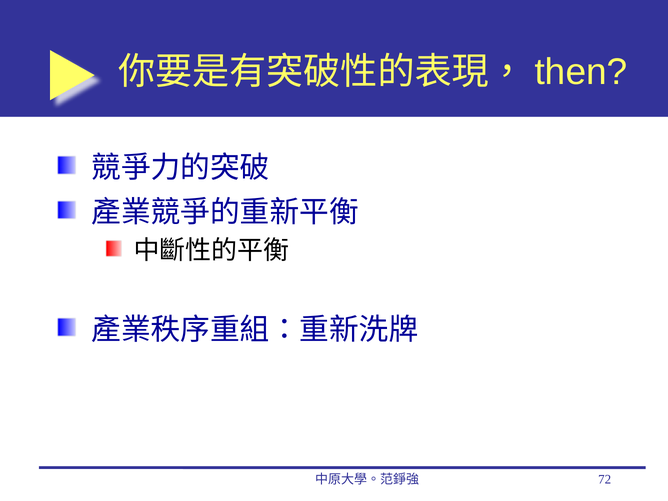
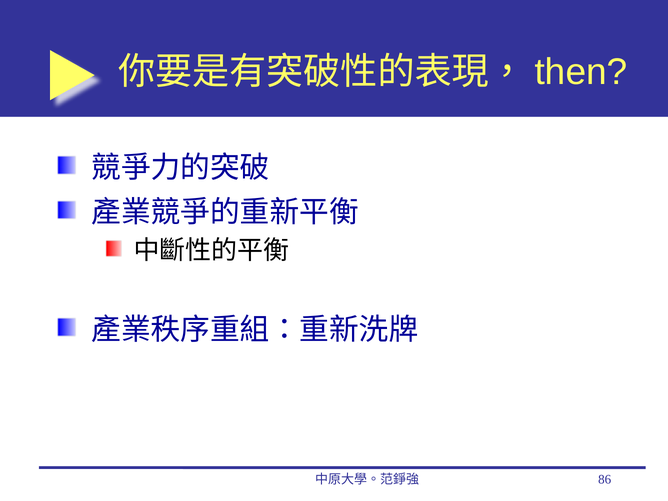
72: 72 -> 86
